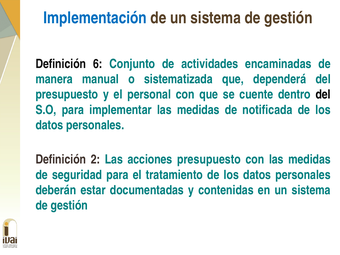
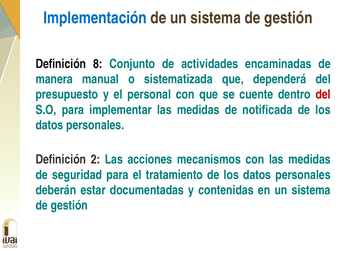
6: 6 -> 8
del at (323, 95) colour: black -> red
acciones presupuesto: presupuesto -> mecanismos
